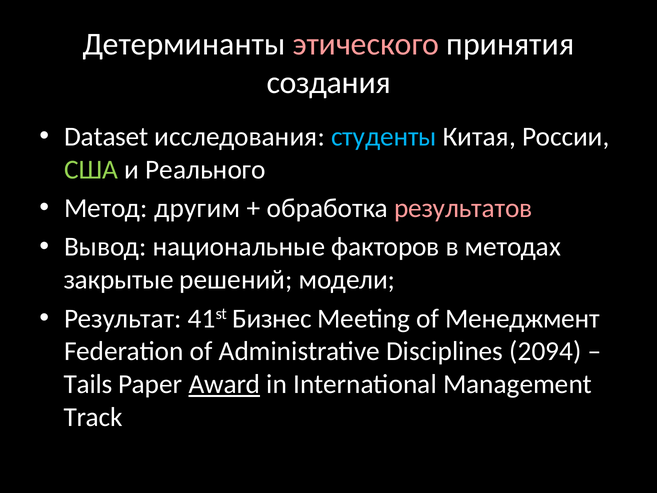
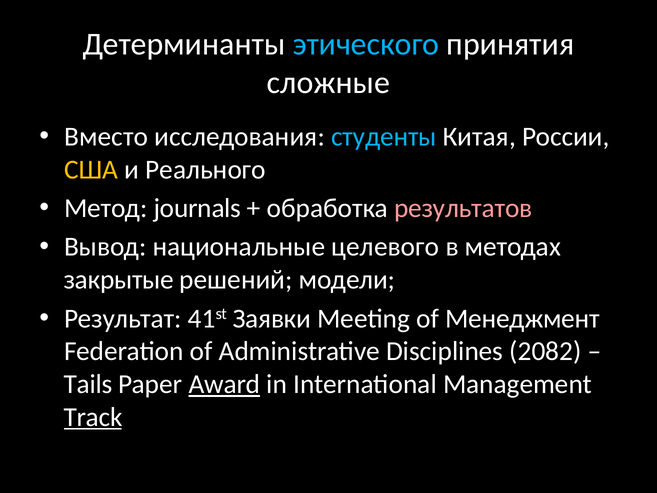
этического colour: pink -> light blue
создания: создания -> сложные
Dataset: Dataset -> Вместо
США colour: light green -> yellow
другим: другим -> journals
факторов: факторов -> целевого
Бизнес: Бизнес -> Заявки
2094: 2094 -> 2082
Track underline: none -> present
